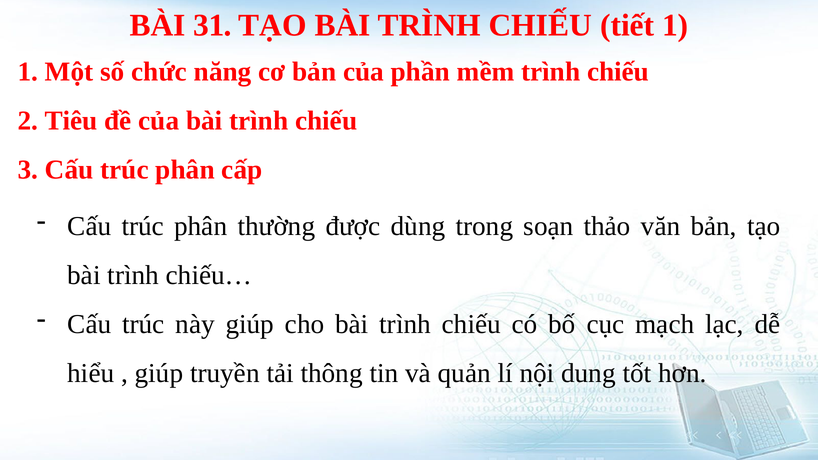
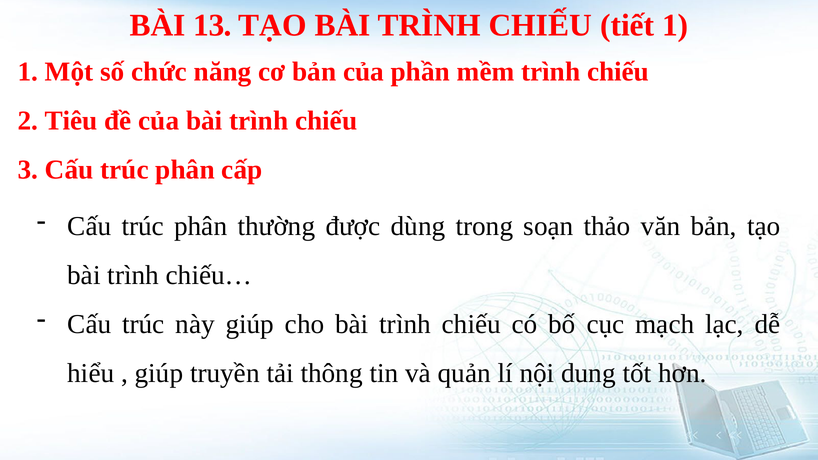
31: 31 -> 13
